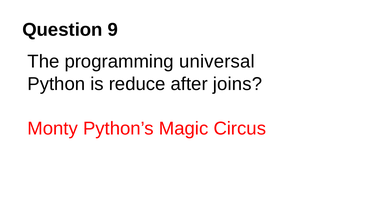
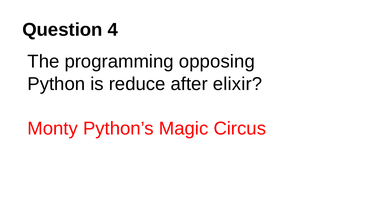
9: 9 -> 4
universal: universal -> opposing
joins: joins -> elixir
